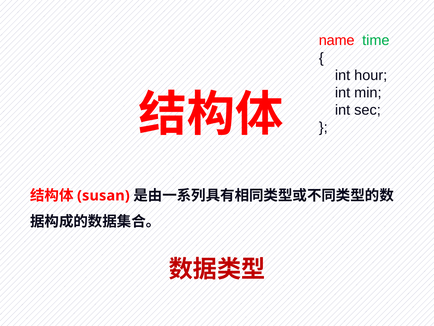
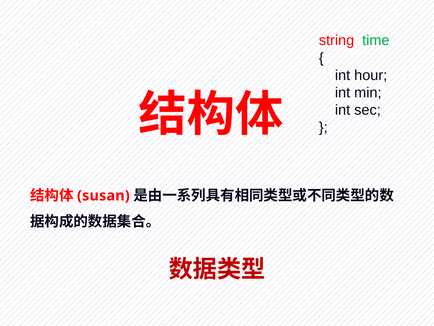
name: name -> string
